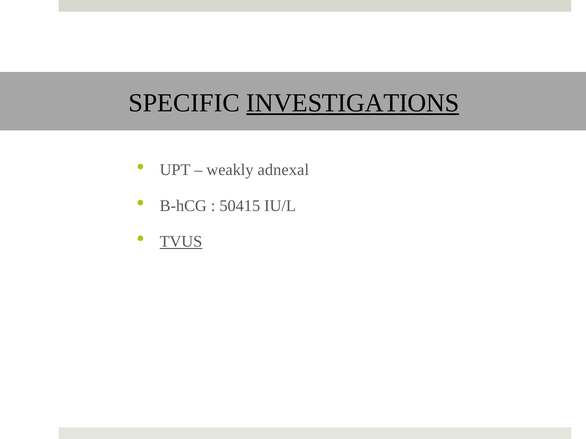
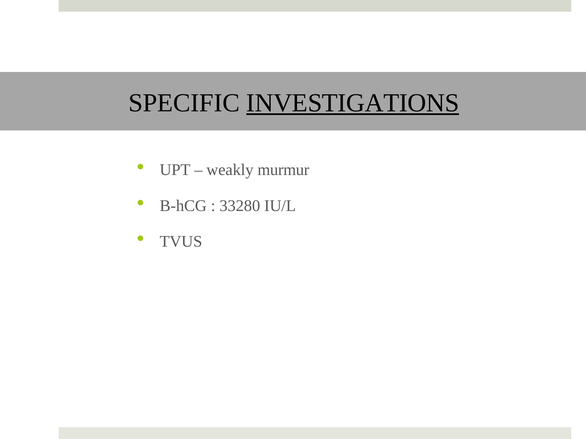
adnexal: adnexal -> murmur
50415: 50415 -> 33280
TVUS underline: present -> none
